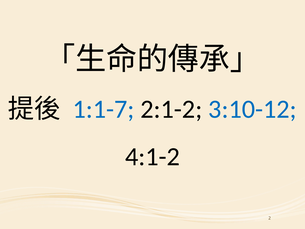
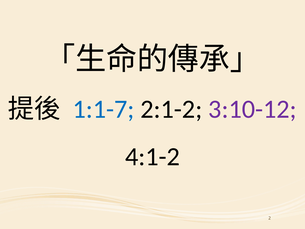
3:10-12 colour: blue -> purple
